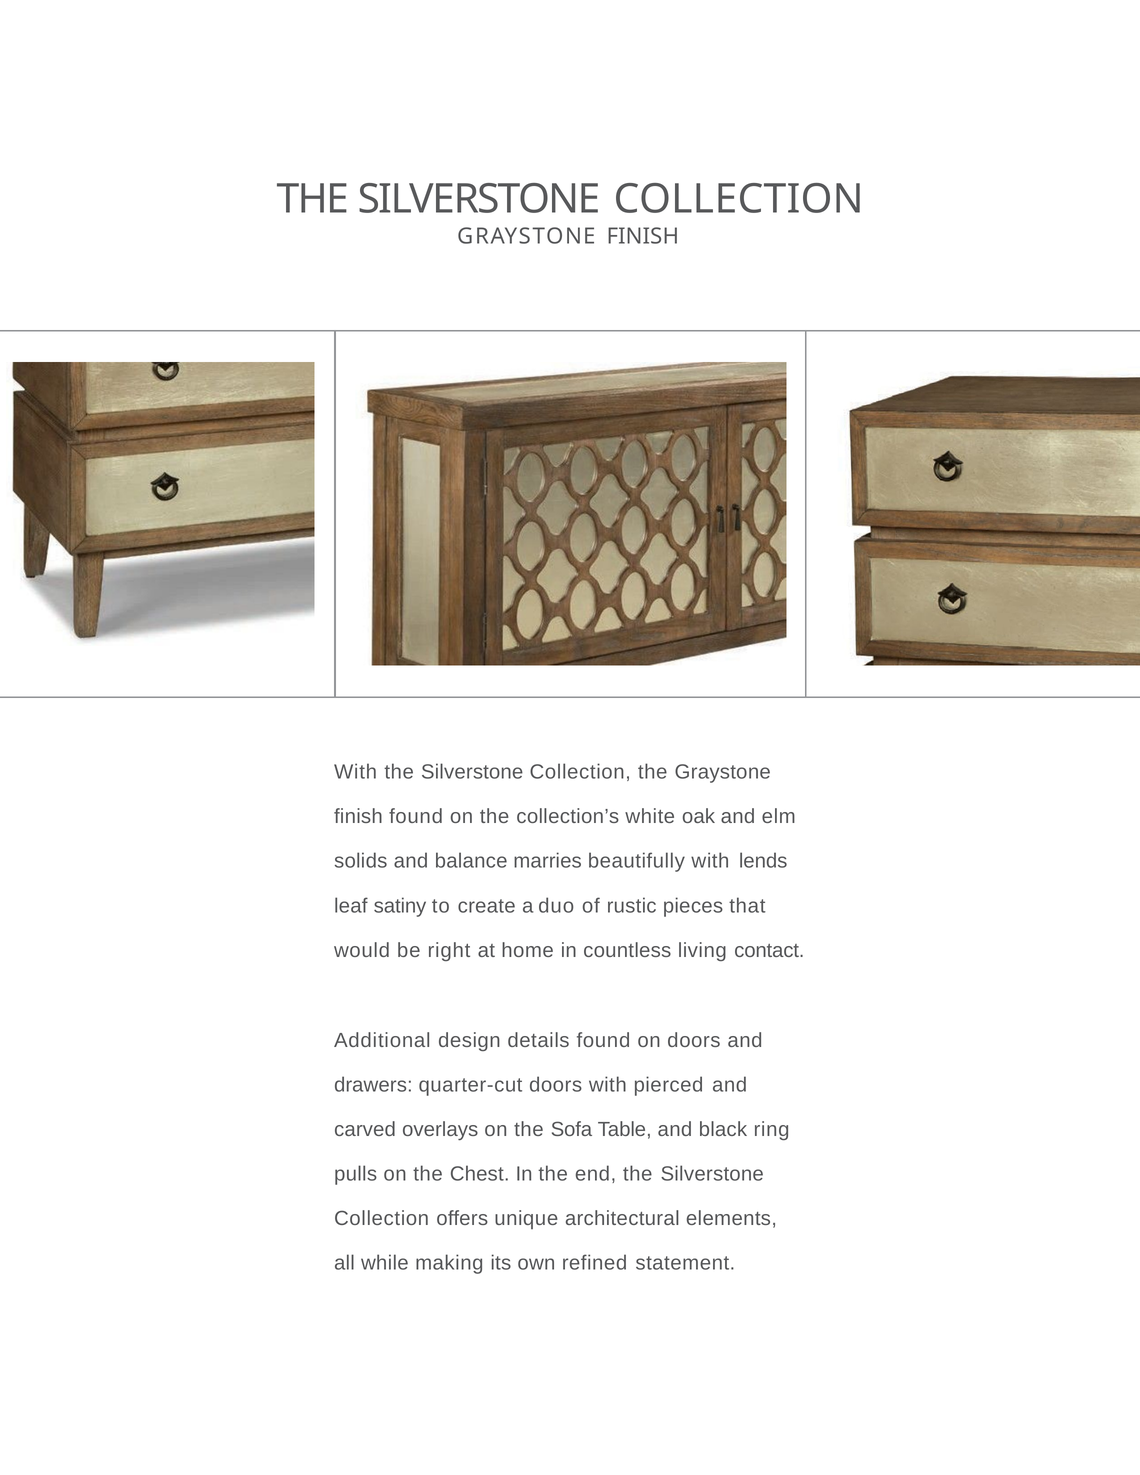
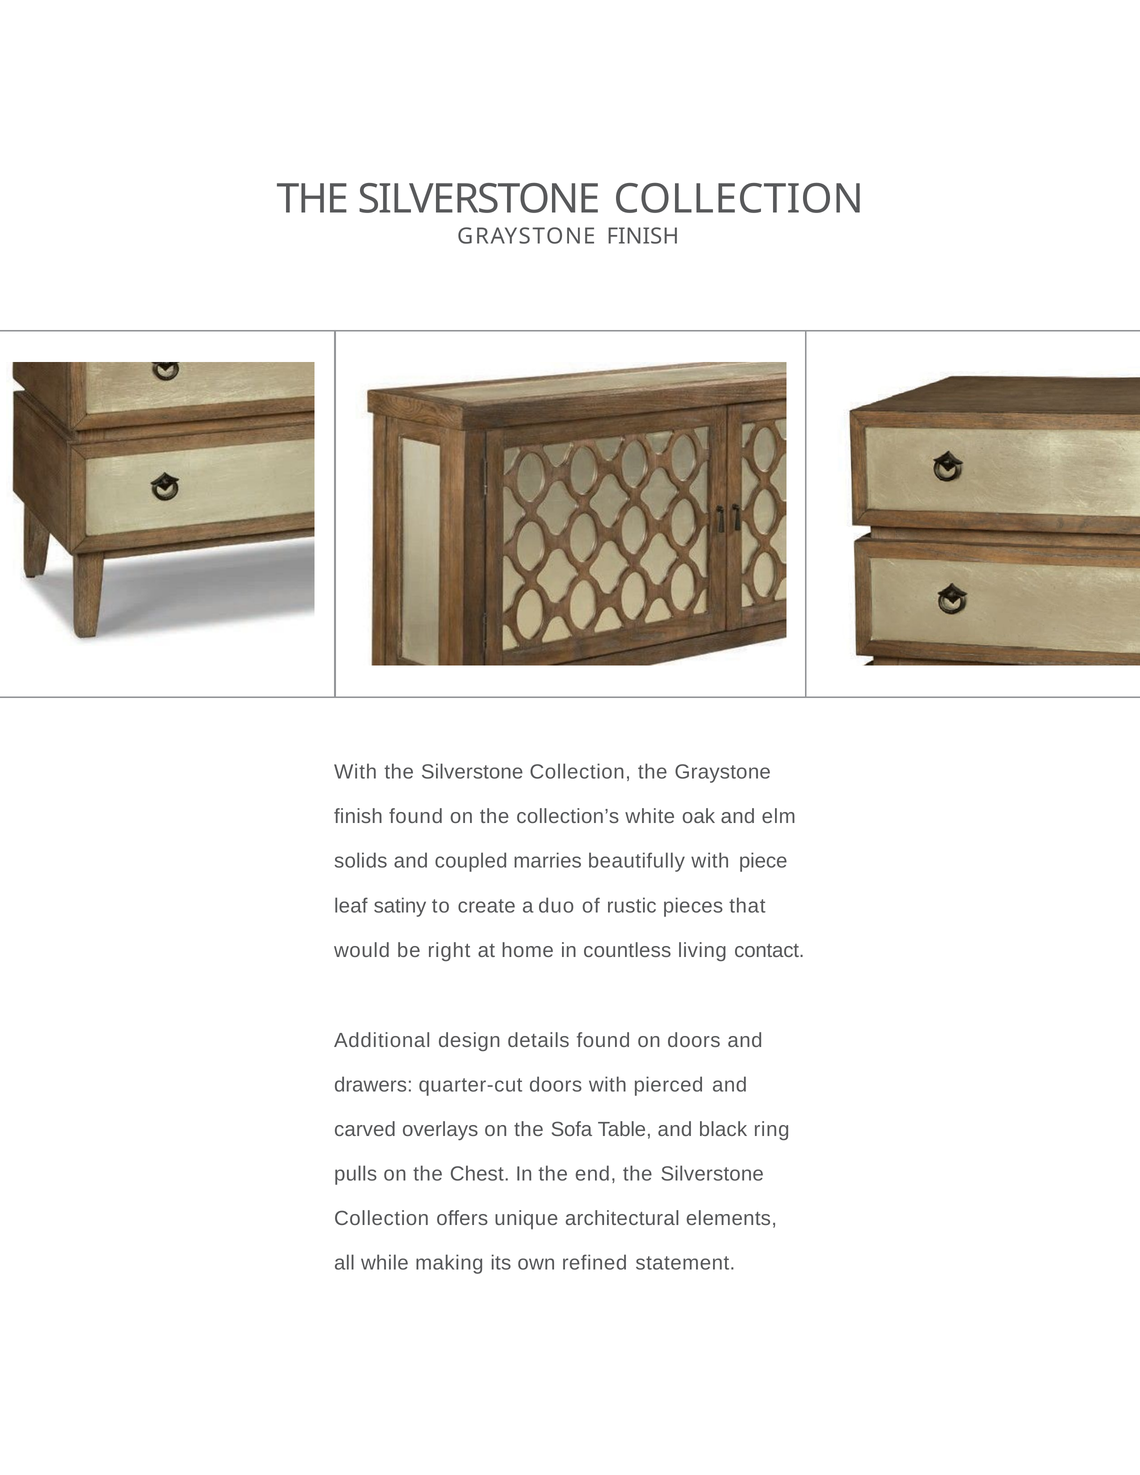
balance: balance -> coupled
lends: lends -> piece
